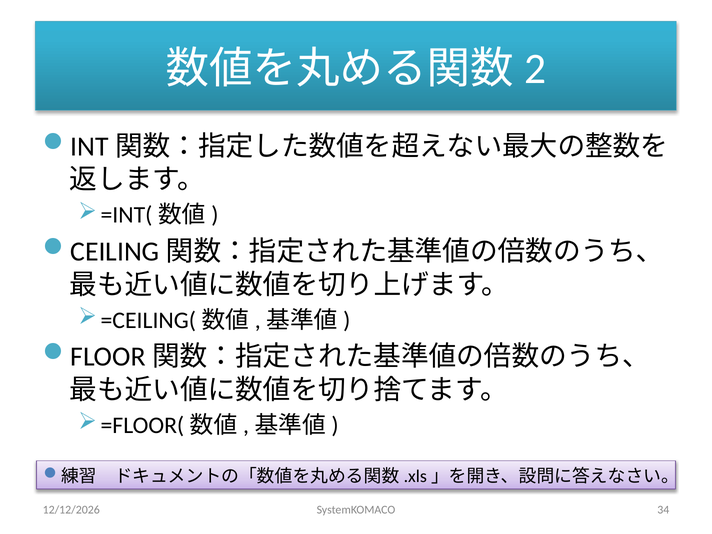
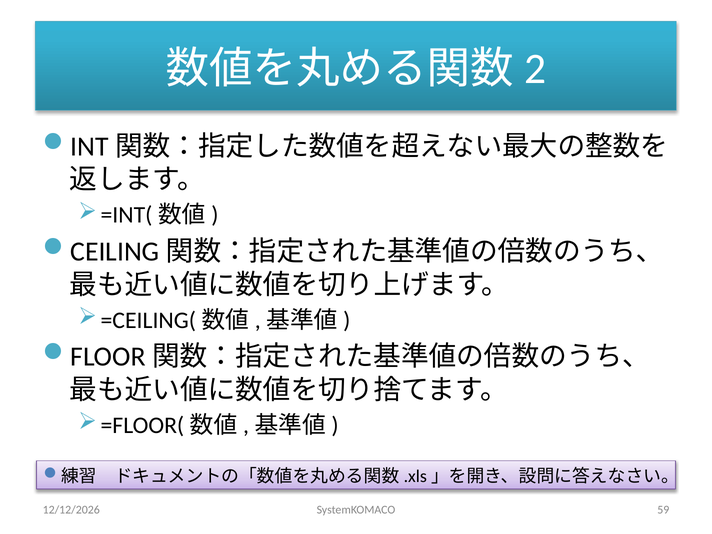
34: 34 -> 59
